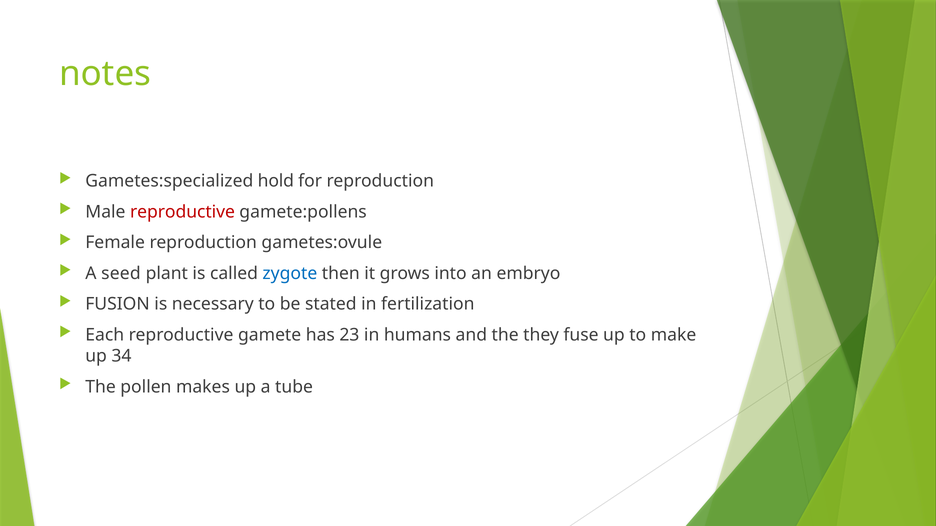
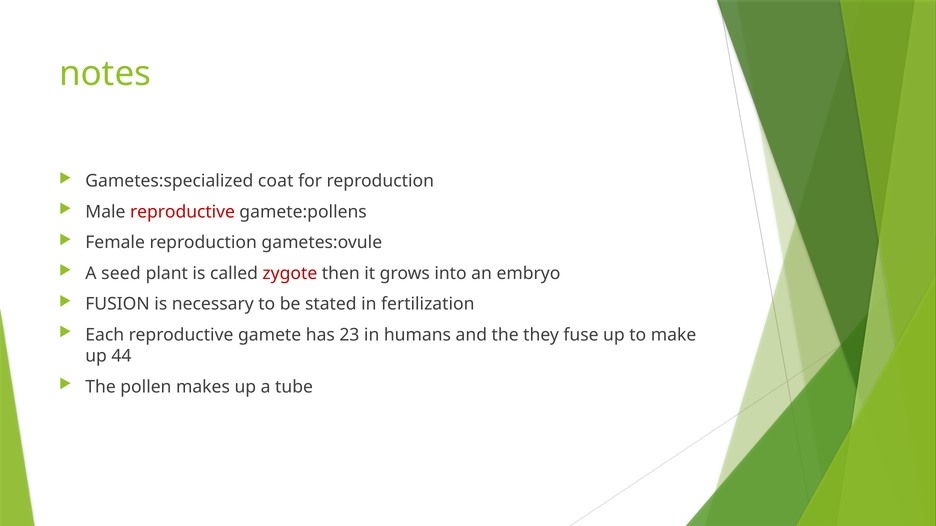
hold: hold -> coat
zygote colour: blue -> red
34: 34 -> 44
